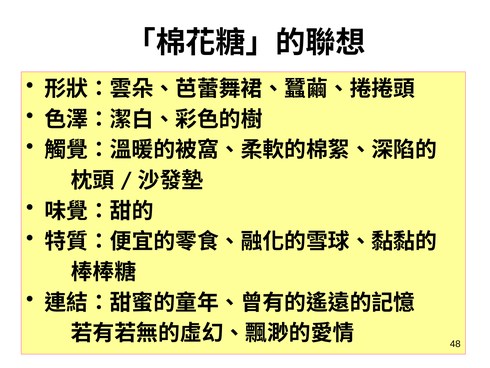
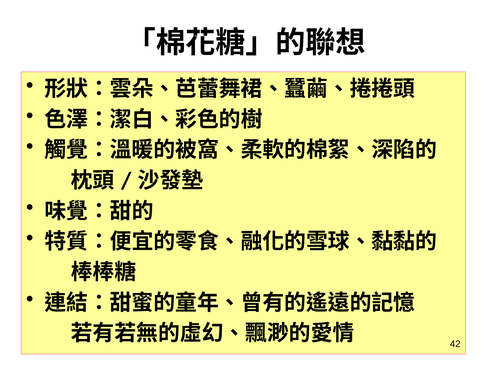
48: 48 -> 42
